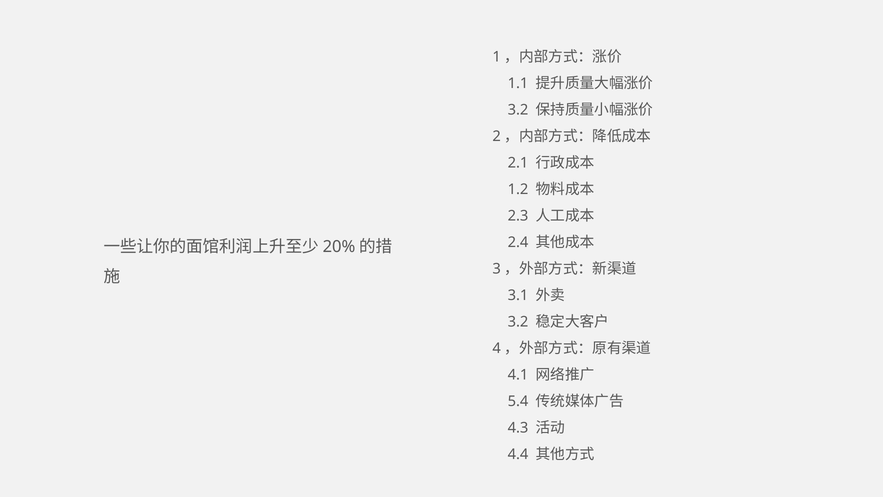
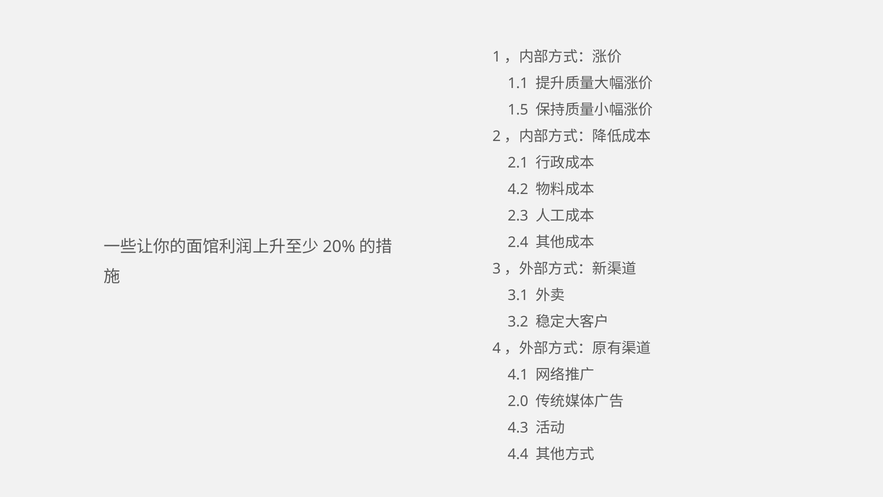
3.2 at (518, 110): 3.2 -> 1.5
1.2: 1.2 -> 4.2
5.4: 5.4 -> 2.0
